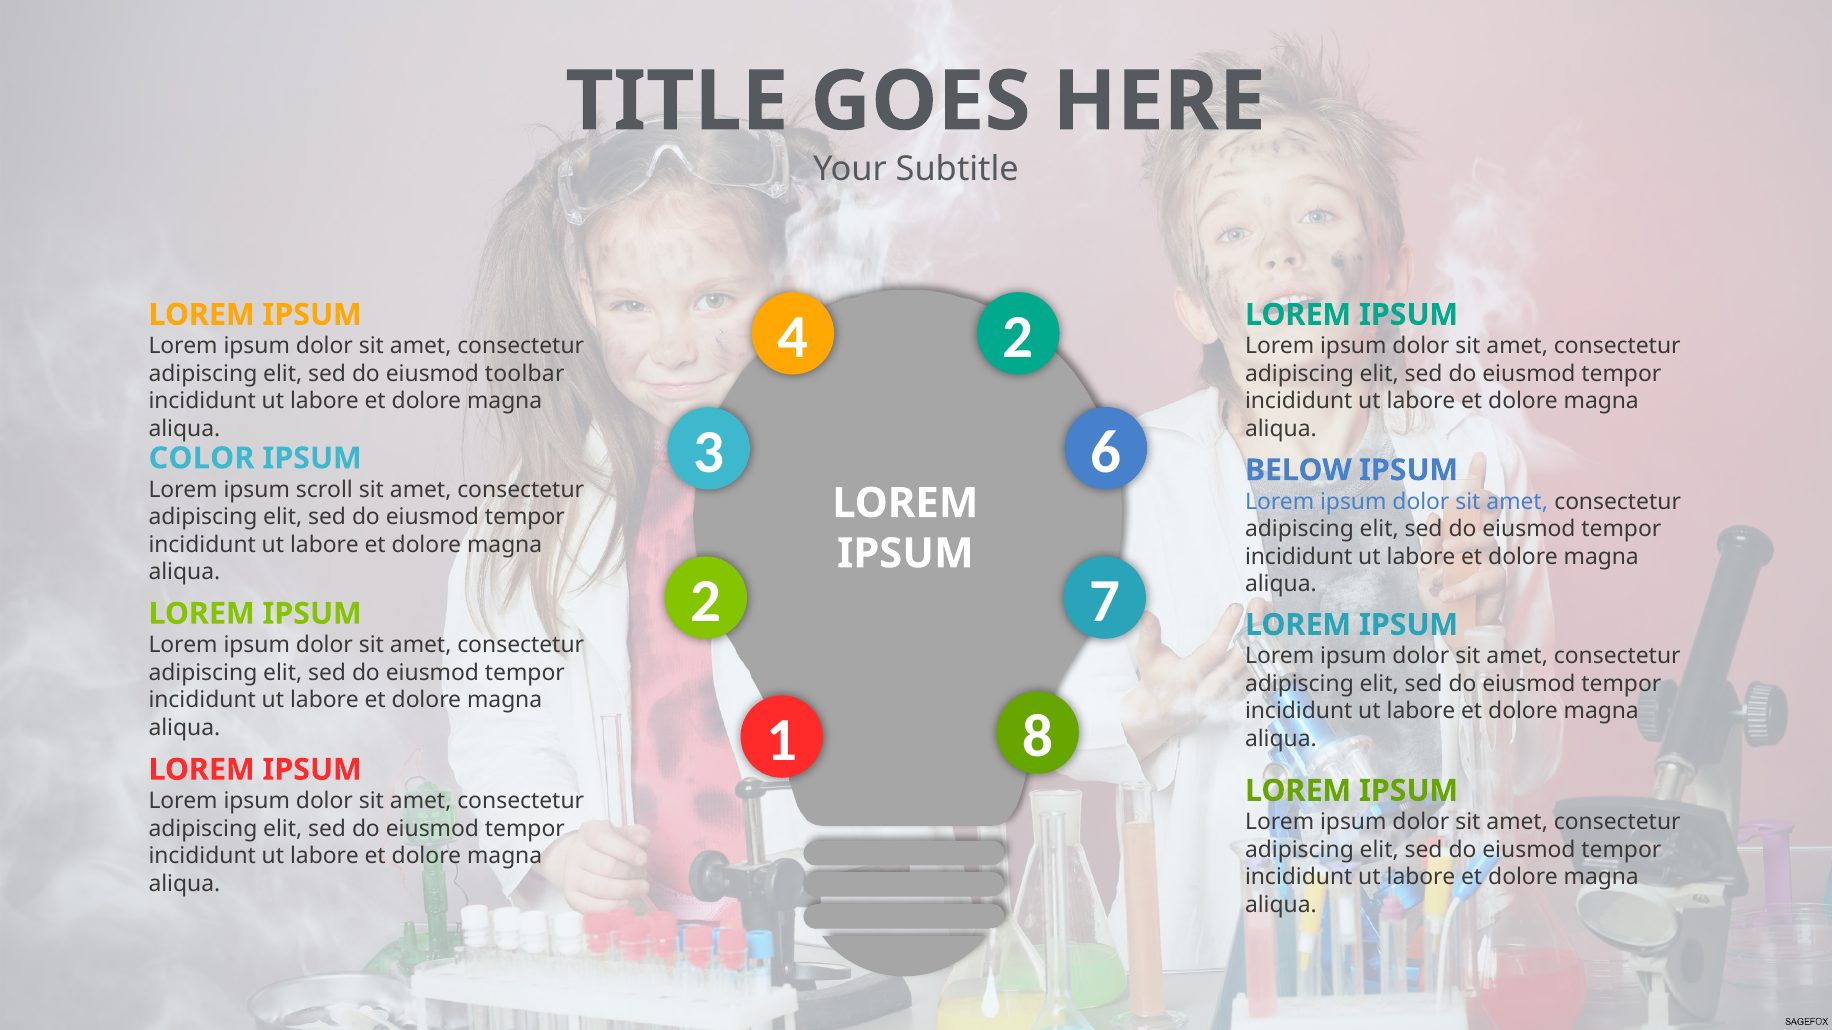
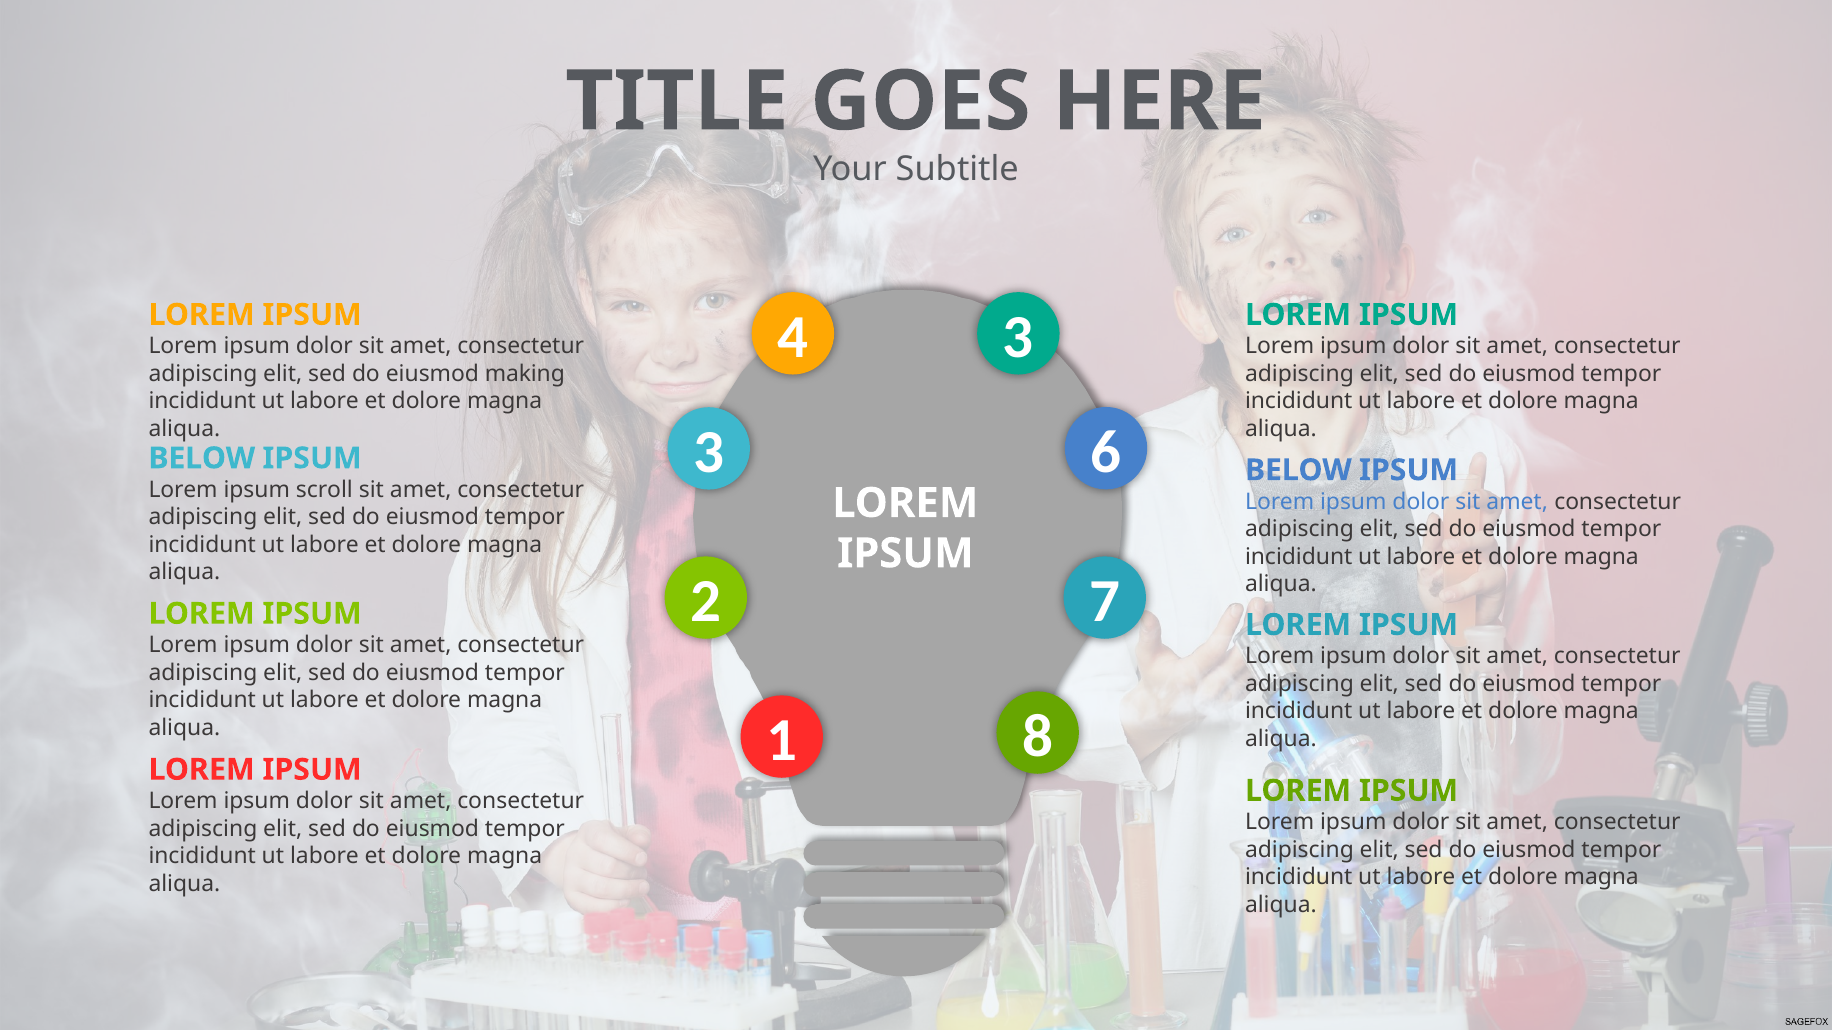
4 2: 2 -> 3
toolbar: toolbar -> making
COLOR at (202, 458): COLOR -> BELOW
